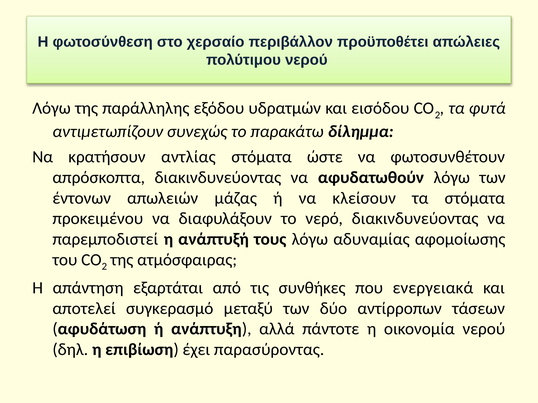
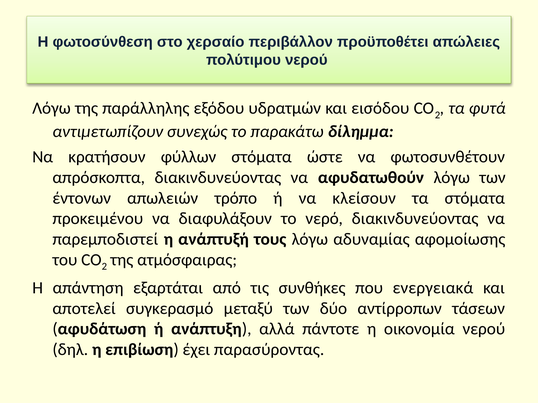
αντλίας: αντλίας -> φύλλων
μάζας: μάζας -> τρόπο
